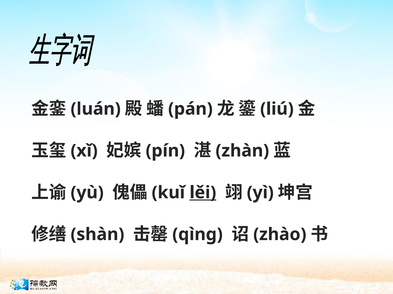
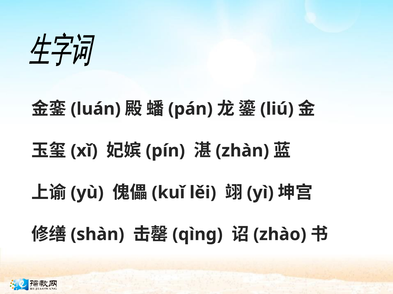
lěi underline: present -> none
